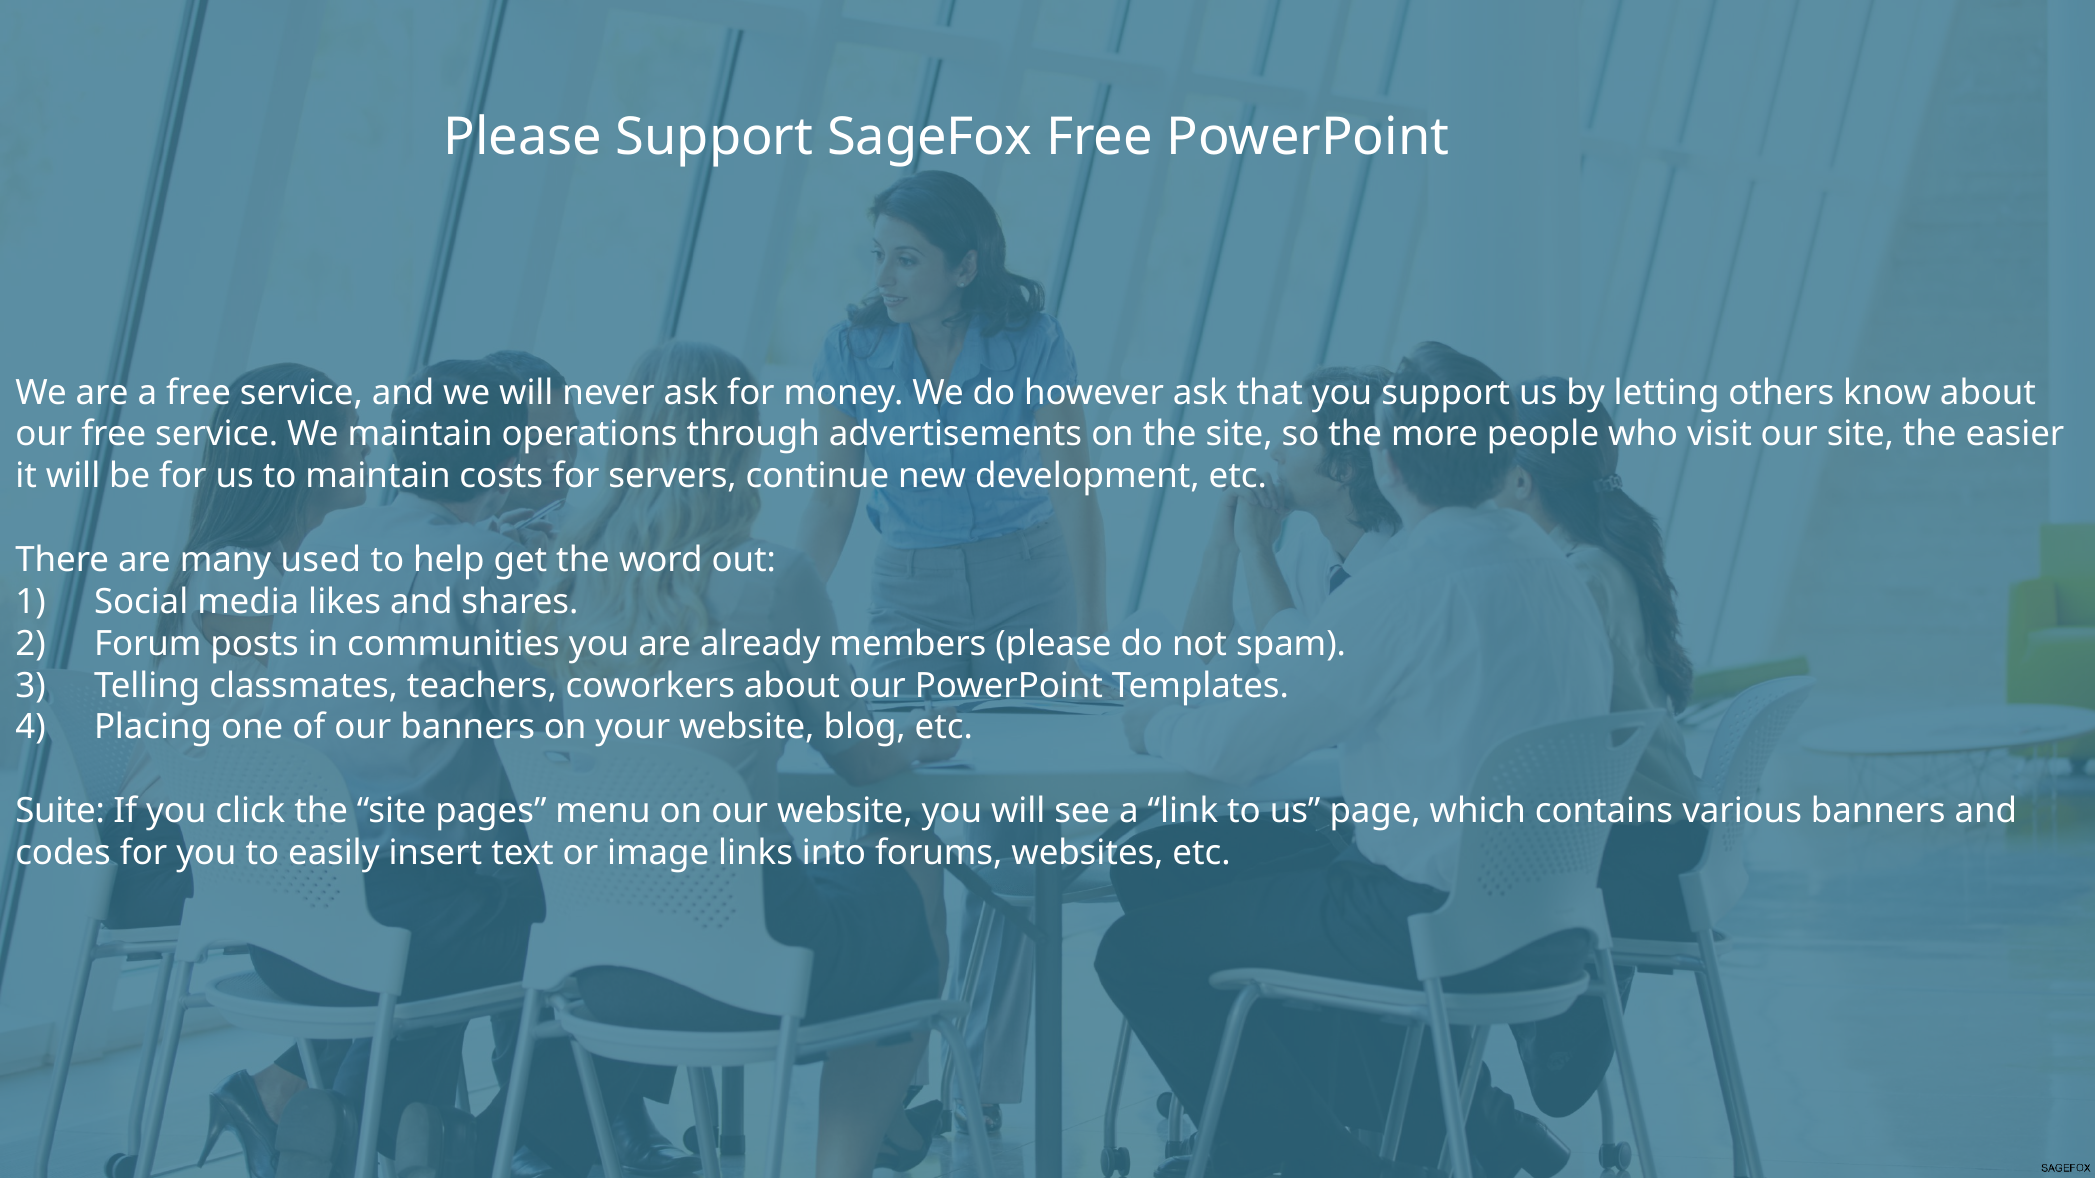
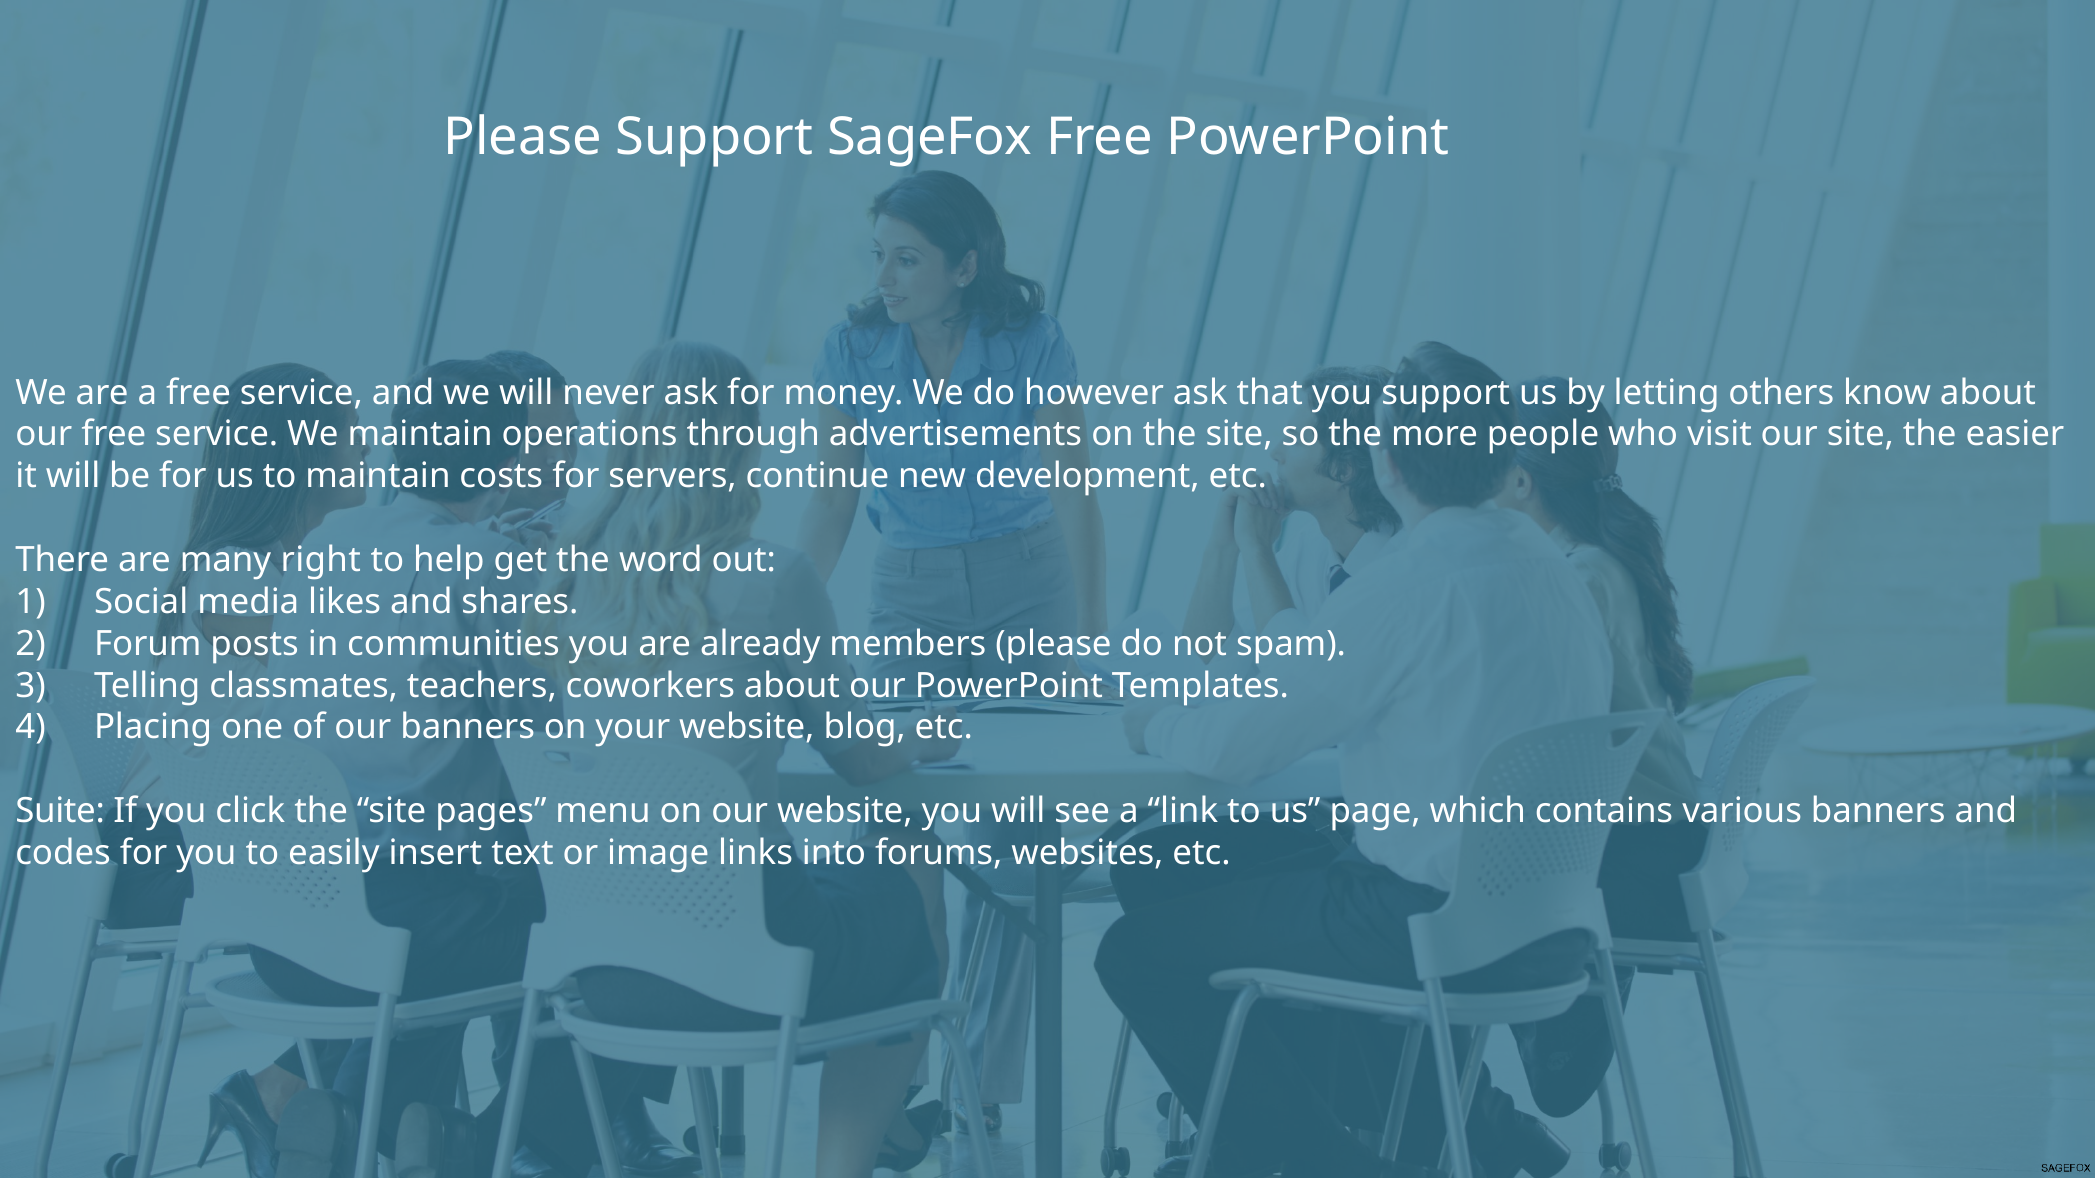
used: used -> right
